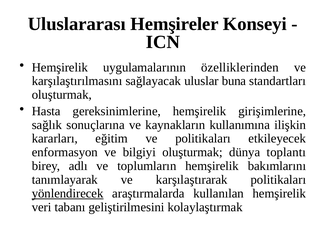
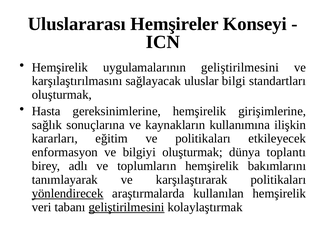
uygulamalarının özelliklerinden: özelliklerinden -> geliştirilmesini
buna: buna -> bilgi
geliştirilmesini at (127, 207) underline: none -> present
